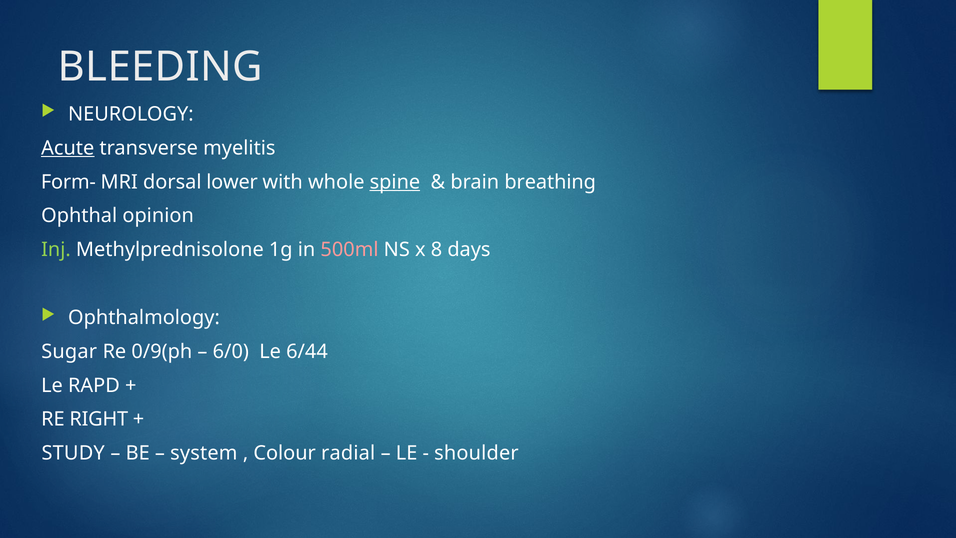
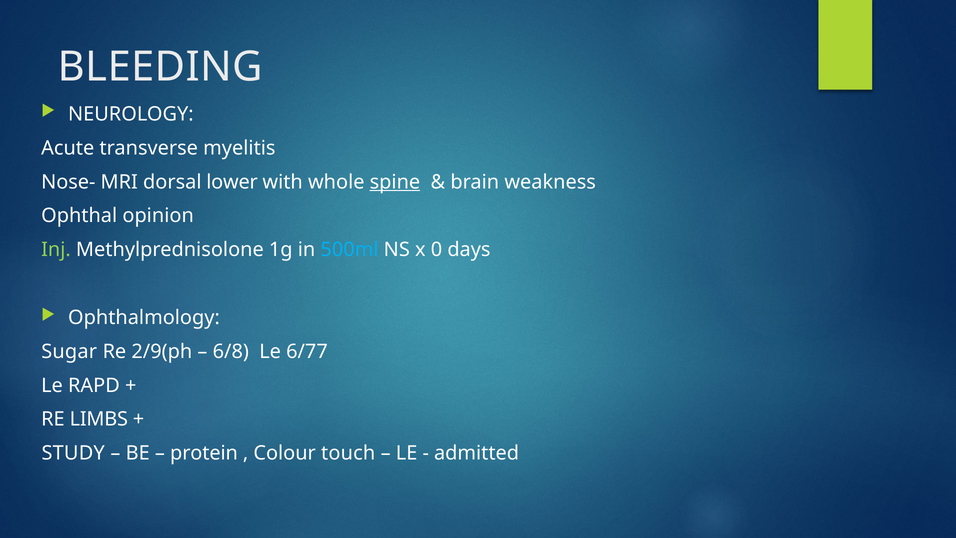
Acute underline: present -> none
Form-: Form- -> Nose-
breathing: breathing -> weakness
500ml colour: pink -> light blue
8: 8 -> 0
0/9(ph: 0/9(ph -> 2/9(ph
6/0: 6/0 -> 6/8
6/44: 6/44 -> 6/77
RIGHT: RIGHT -> LIMBS
system: system -> protein
radial: radial -> touch
shoulder: shoulder -> admitted
